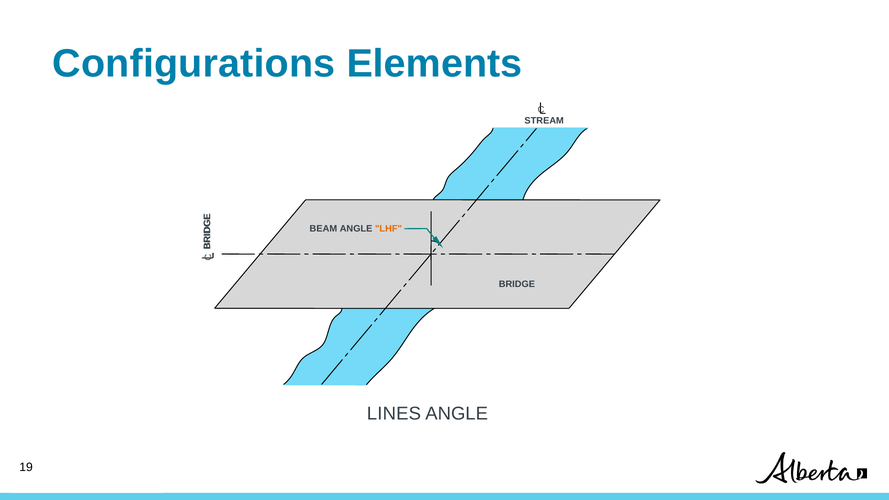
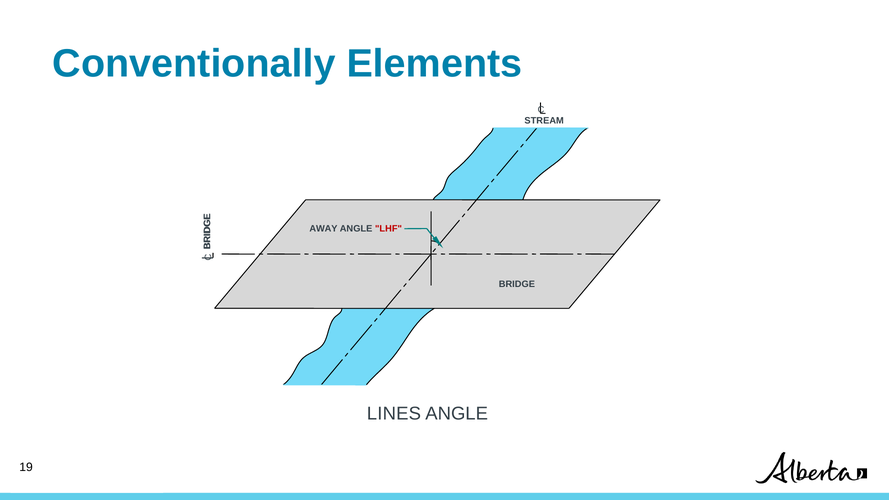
Configurations: Configurations -> Conventionally
BEAM: BEAM -> AWAY
LHF colour: orange -> red
